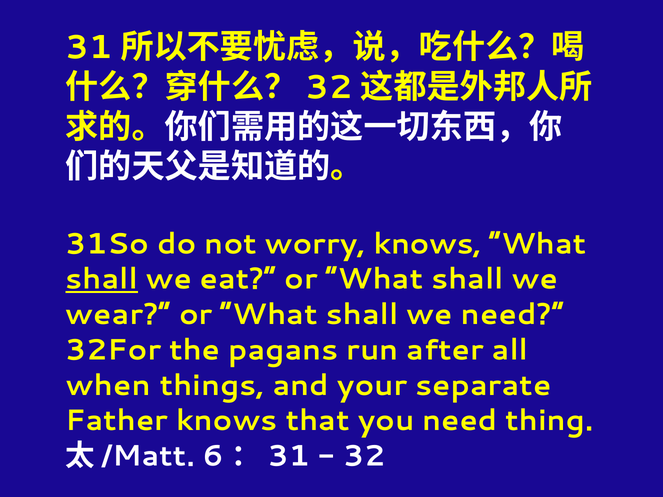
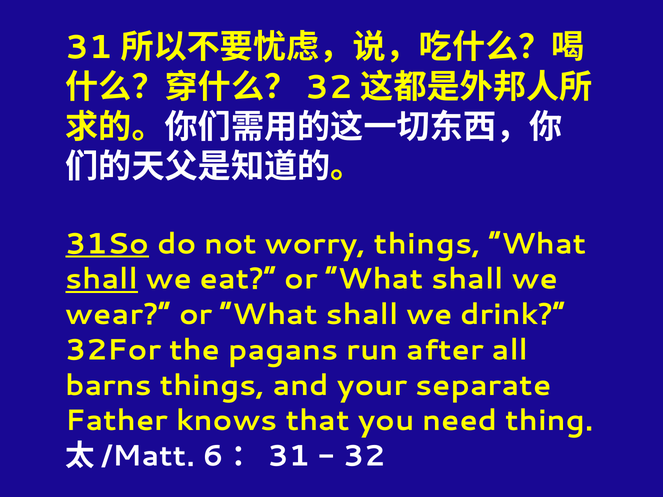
31So underline: none -> present
worry knows: knows -> things
we need: need -> drink
when: when -> barns
